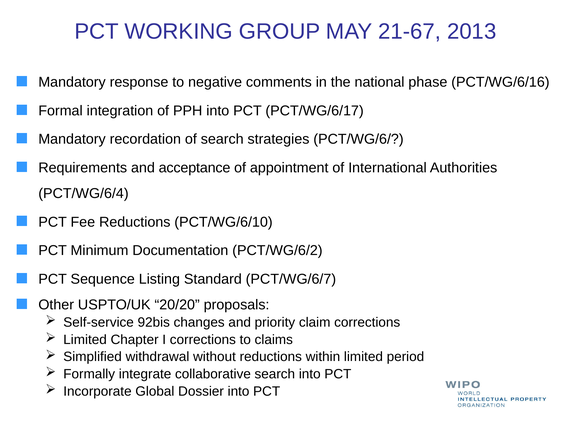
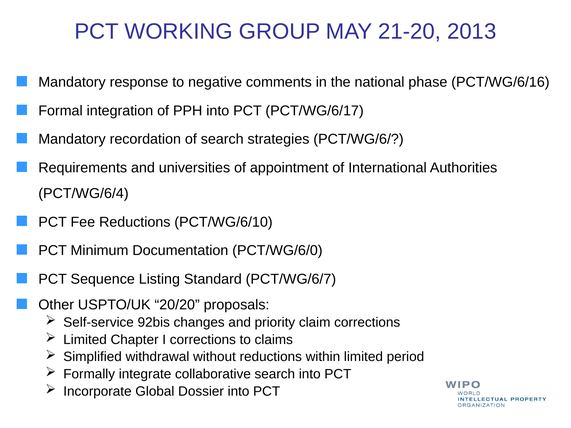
21-67: 21-67 -> 21-20
acceptance: acceptance -> universities
PCT/WG/6/2: PCT/WG/6/2 -> PCT/WG/6/0
